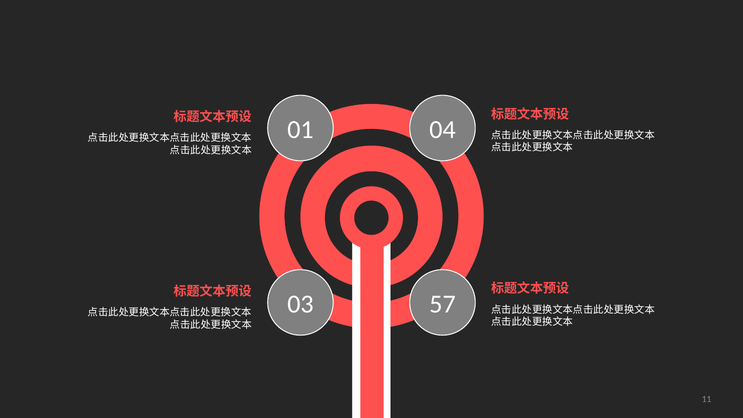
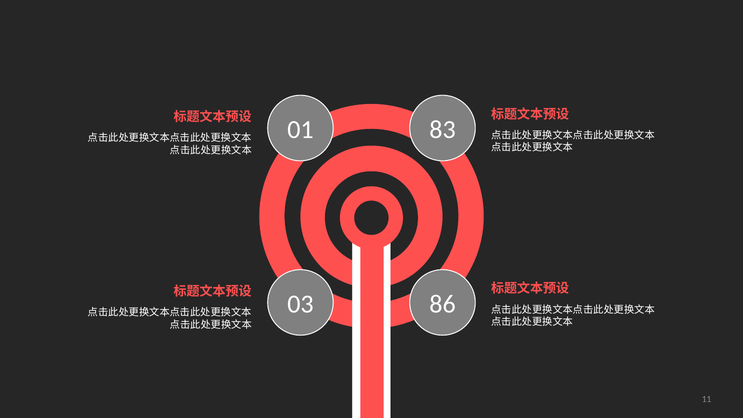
04: 04 -> 83
57: 57 -> 86
